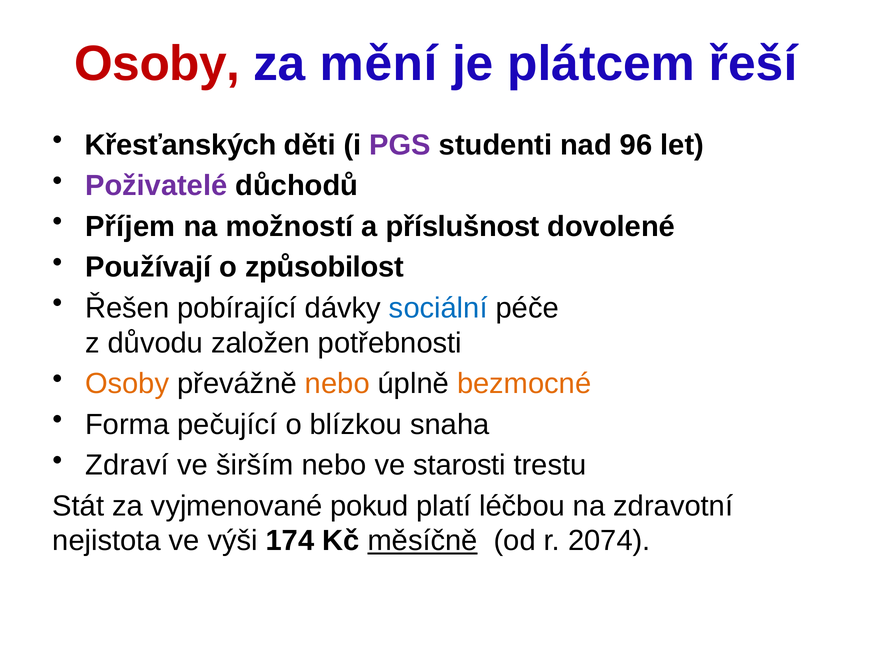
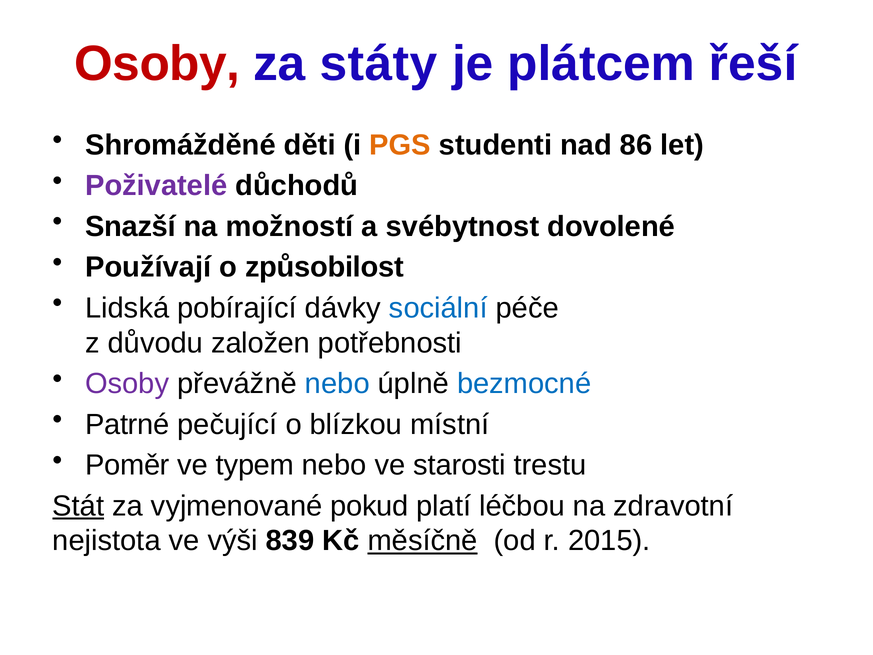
mění: mění -> státy
Křesťanských: Křesťanských -> Shromážděné
PGS colour: purple -> orange
96: 96 -> 86
Příjem: Příjem -> Snazší
příslušnost: příslušnost -> svébytnost
Řešen: Řešen -> Lidská
Osoby at (127, 384) colour: orange -> purple
nebo at (337, 384) colour: orange -> blue
bezmocné colour: orange -> blue
Forma: Forma -> Patrné
snaha: snaha -> místní
Zdraví: Zdraví -> Poměr
širším: širším -> typem
Stát underline: none -> present
174: 174 -> 839
2074: 2074 -> 2015
